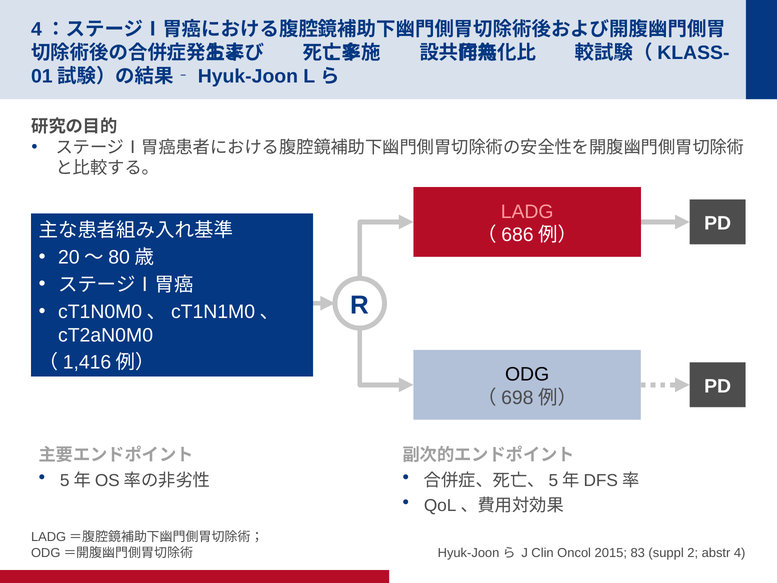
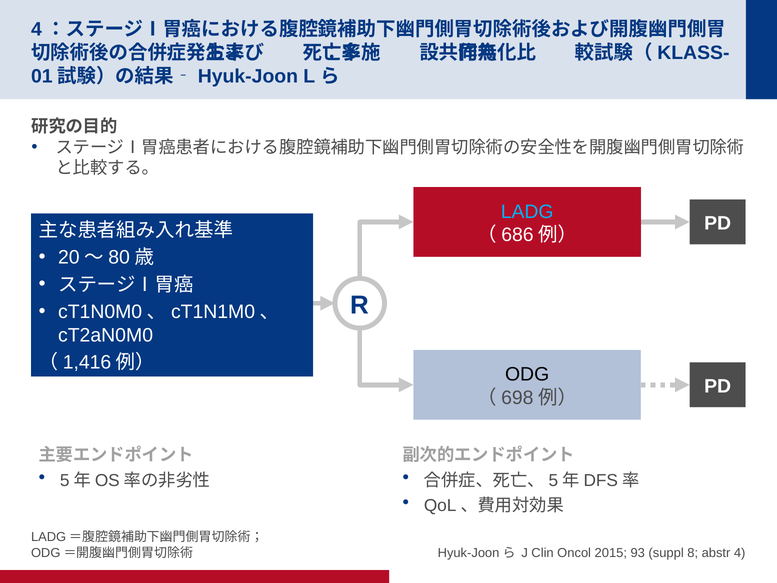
LADG colour: pink -> light blue
83: 83 -> 93
2: 2 -> 8
